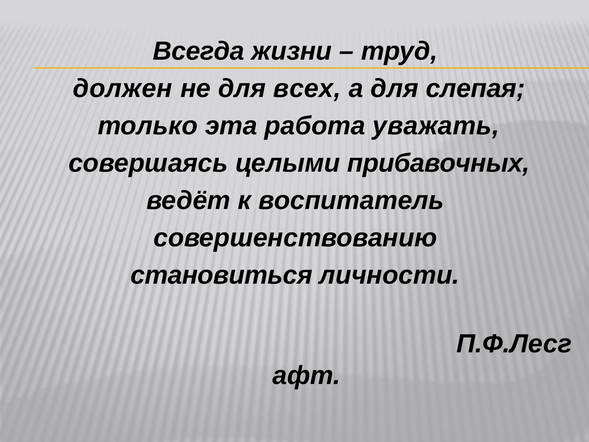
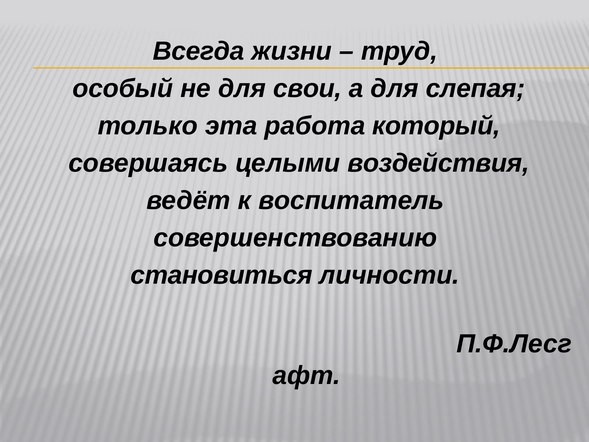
должен: должен -> особый
всех: всех -> свои
уважать: уважать -> который
прибавочных: прибавочных -> воздействия
